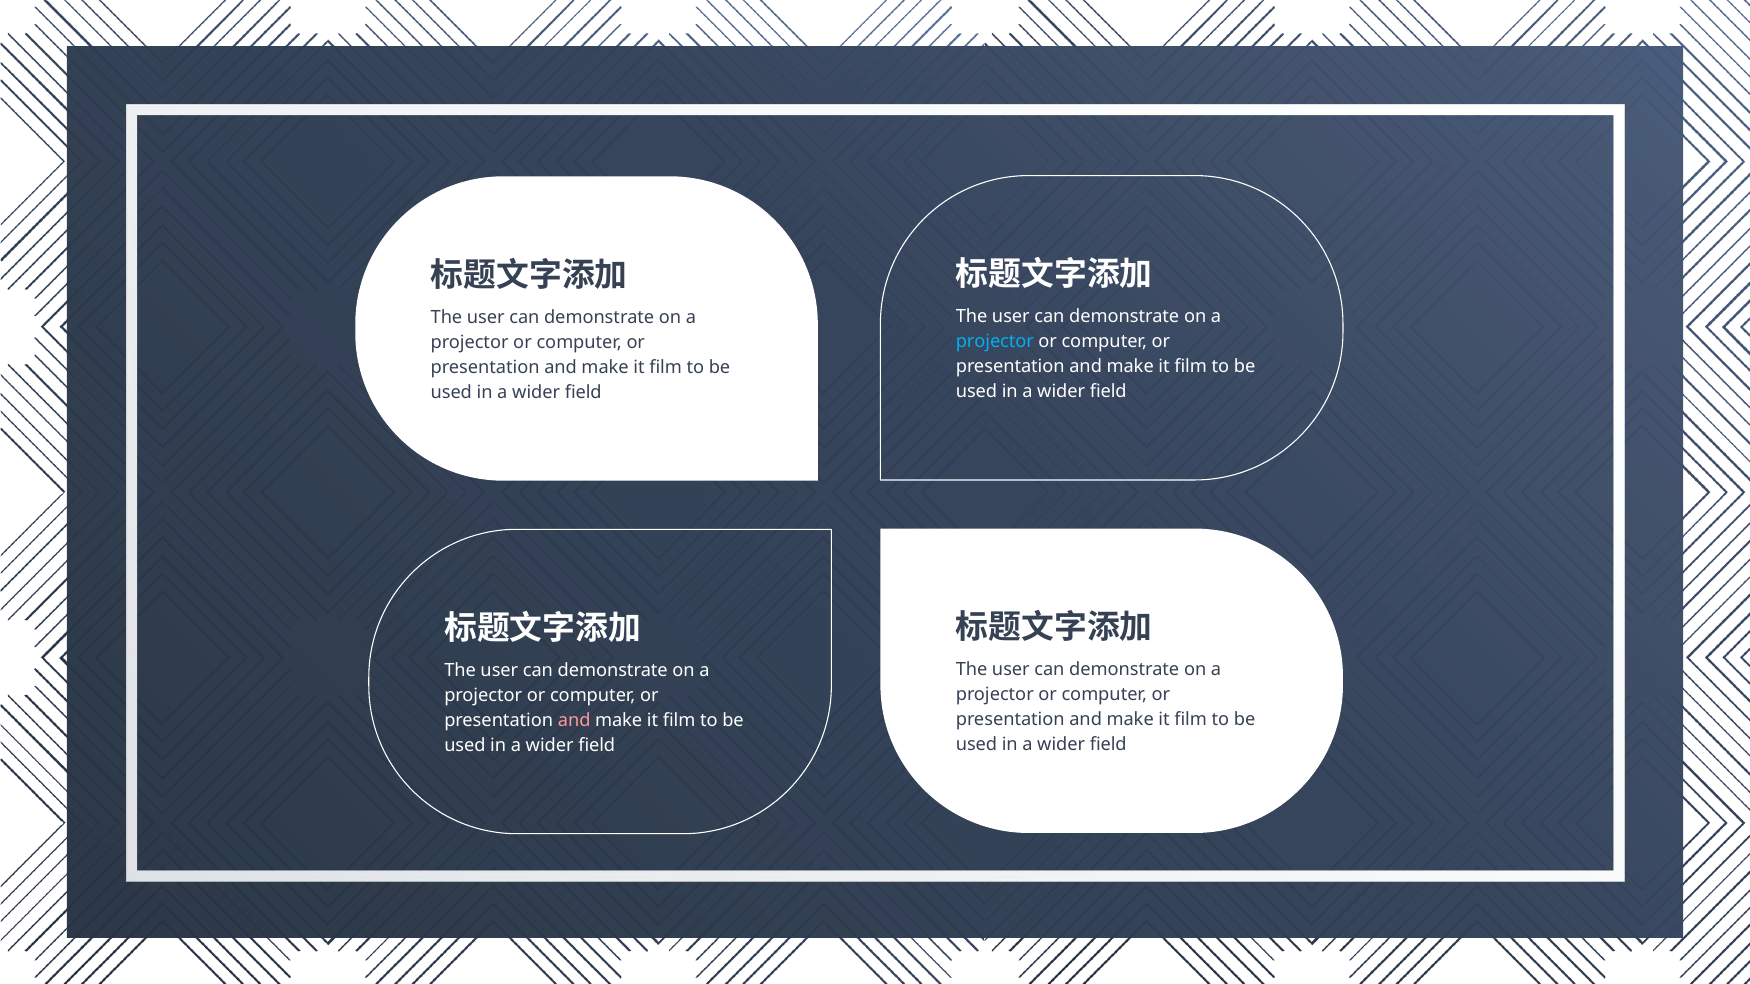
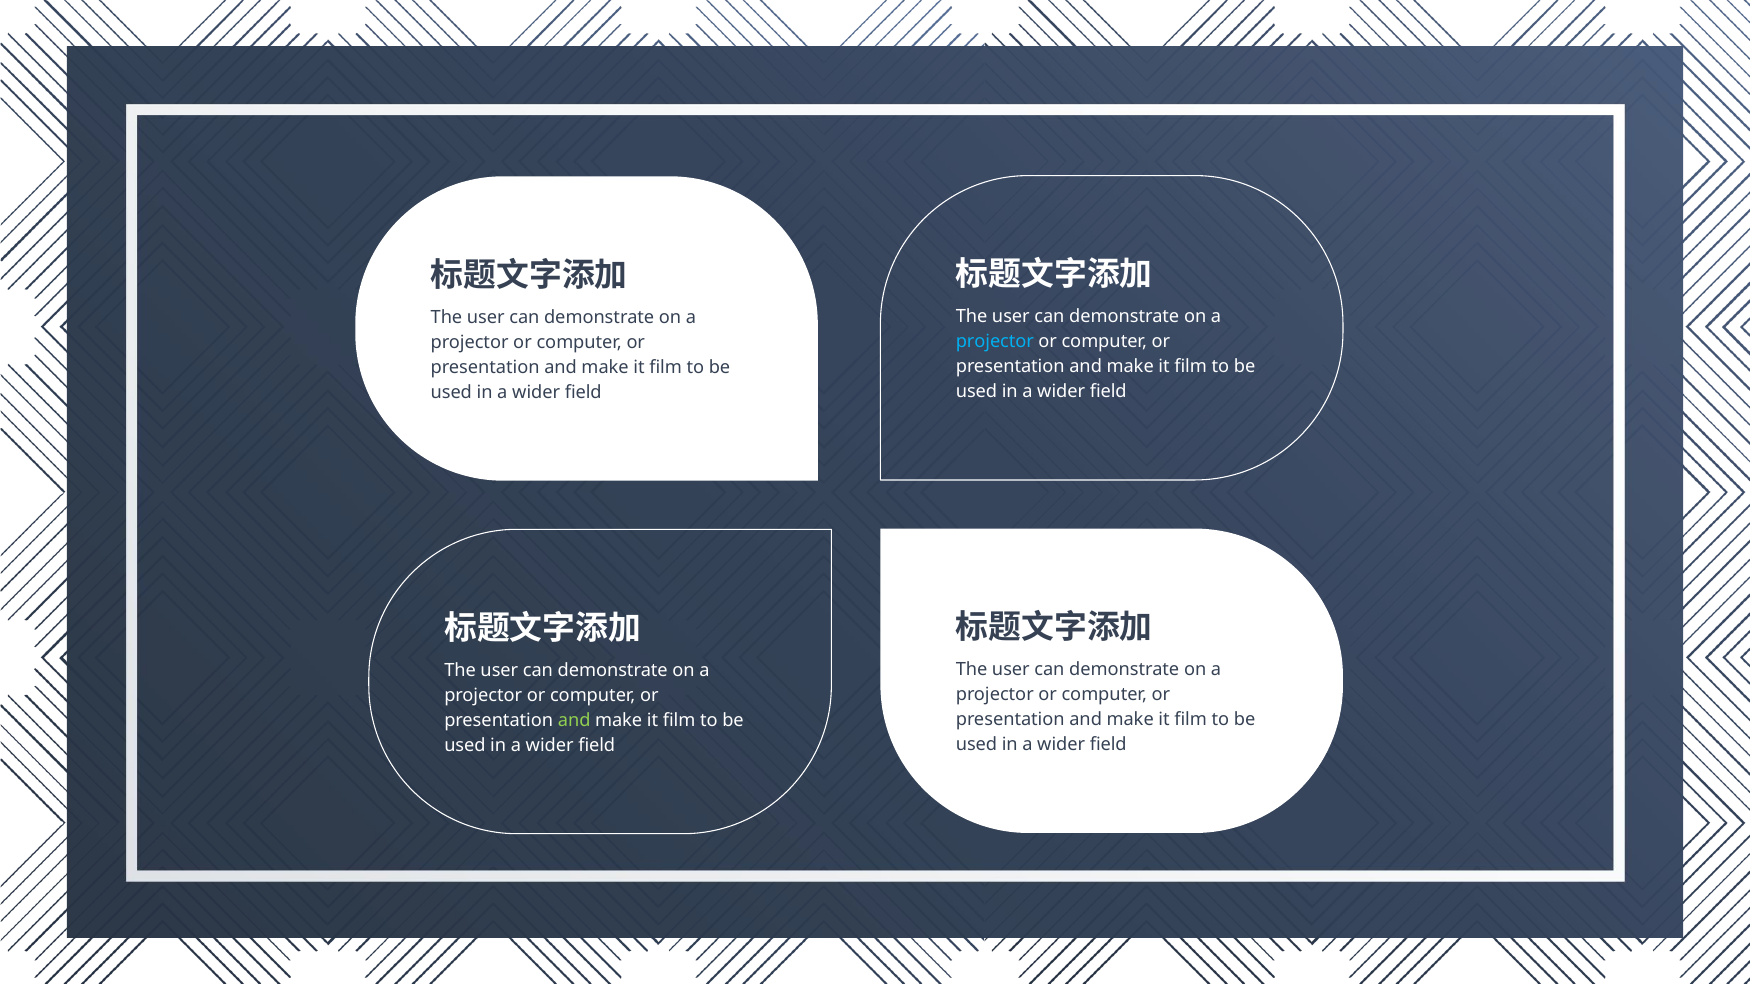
and at (574, 721) colour: pink -> light green
